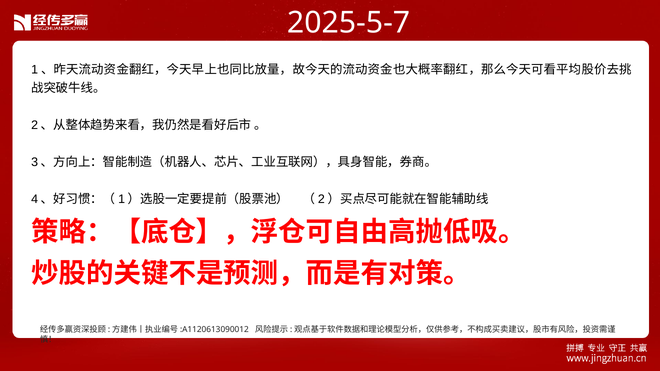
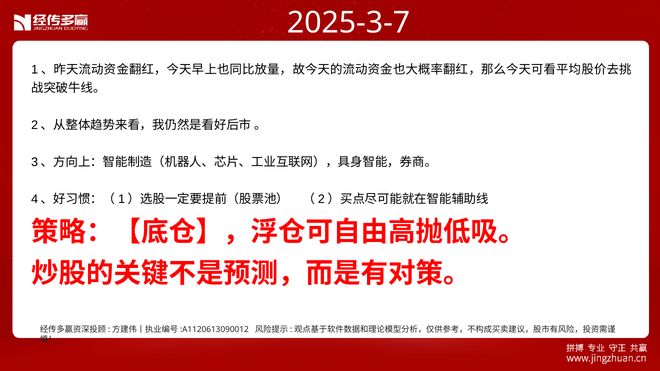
2025-5-7: 2025-5-7 -> 2025-3-7
